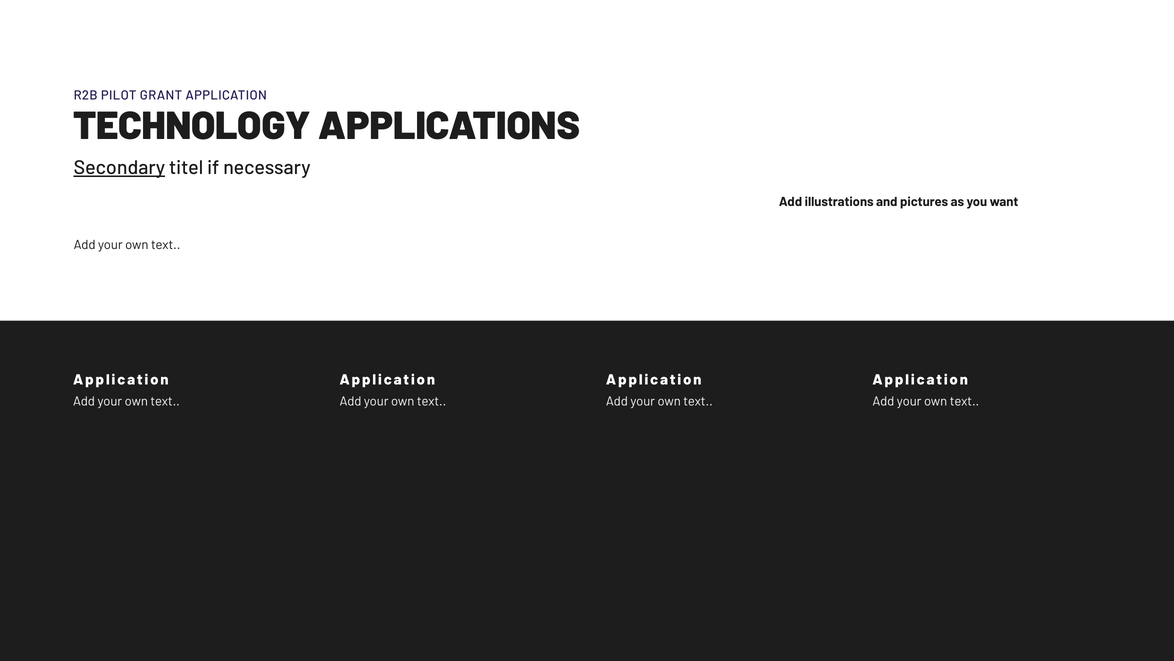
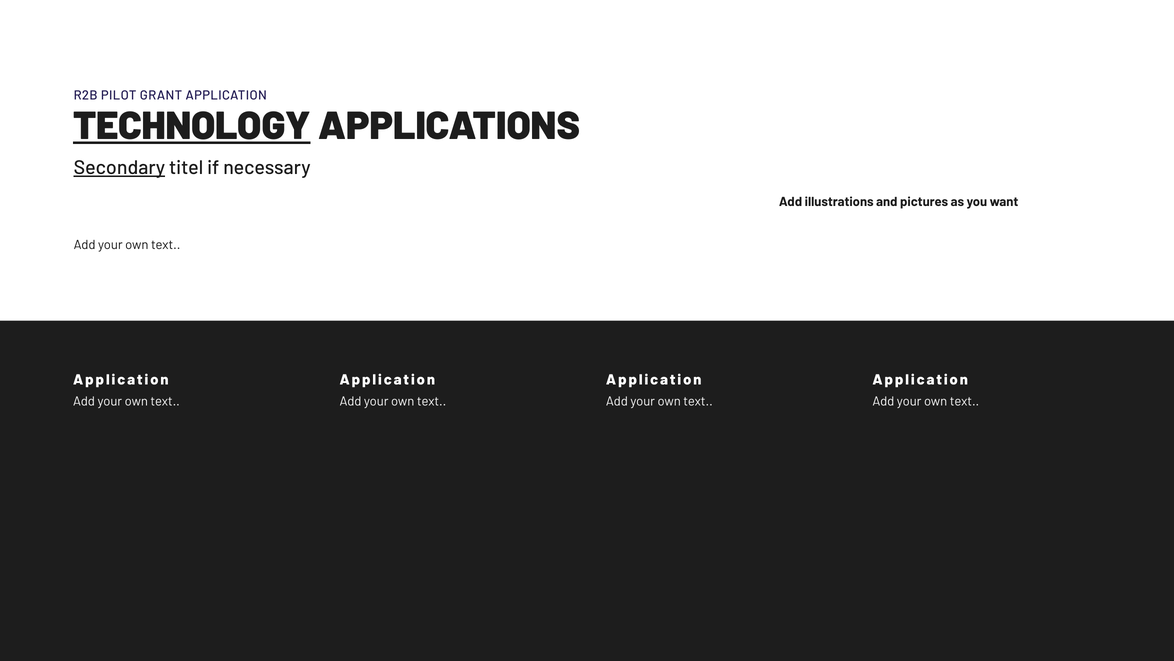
TECHNOLOGY underline: none -> present
